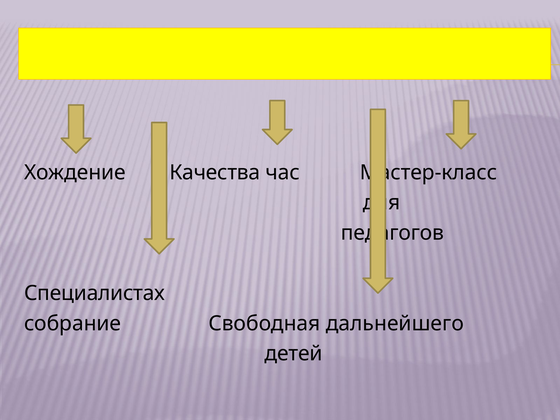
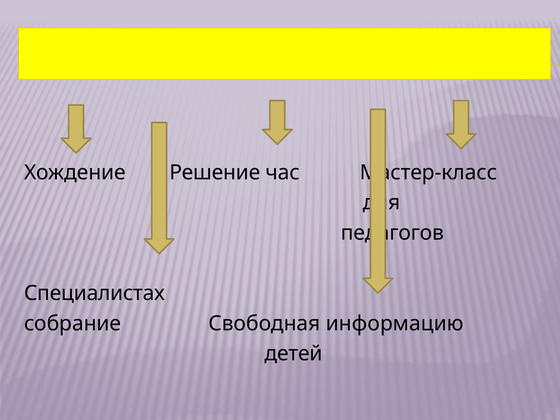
Качества: Качества -> Решение
дальнейшего: дальнейшего -> информацию
